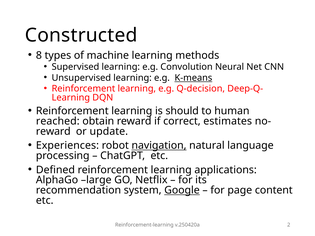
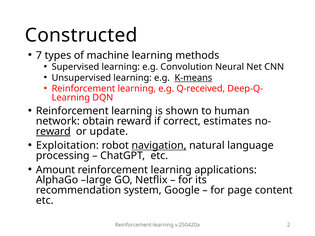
8: 8 -> 7
Q-decision: Q-decision -> Q-received
should: should -> shown
reached: reached -> network
reward at (53, 131) underline: none -> present
Experiences: Experiences -> Exploitation
Defined: Defined -> Amount
Google underline: present -> none
